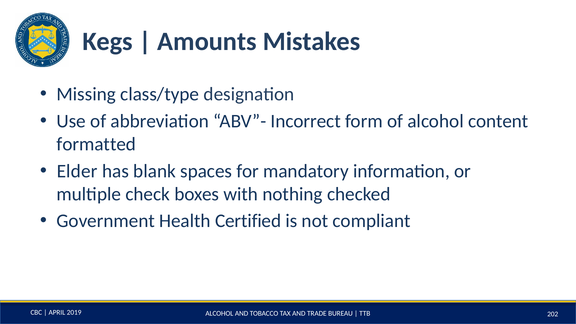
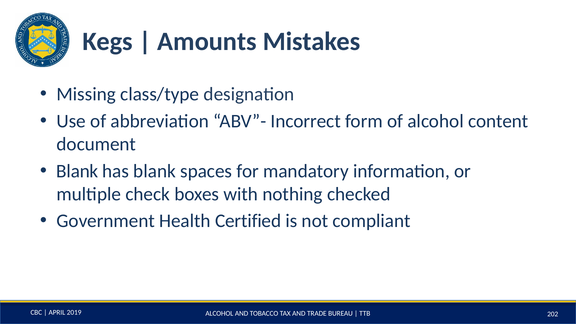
formatted: formatted -> document
Elder at (77, 171): Elder -> Blank
